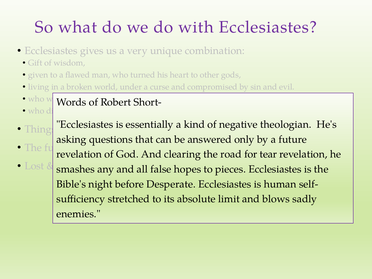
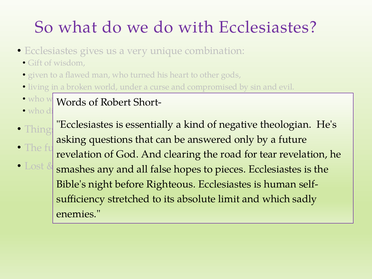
before Desperate: Desperate -> Righteous
blows: blows -> which
